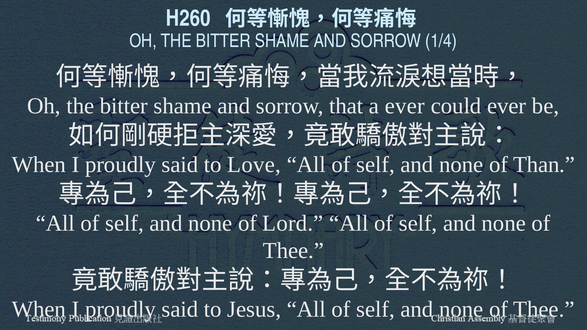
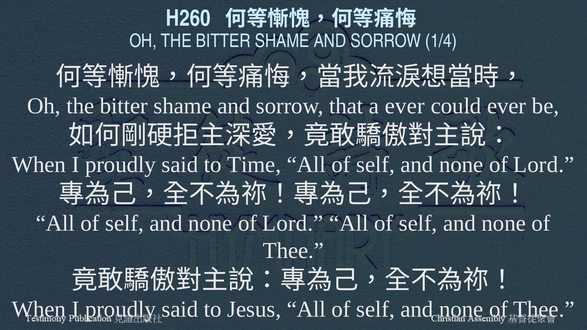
Love: Love -> Time
Than at (544, 165): Than -> Lord
